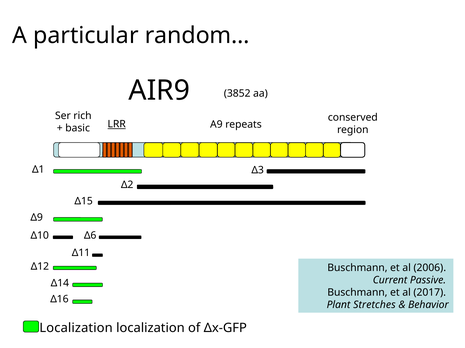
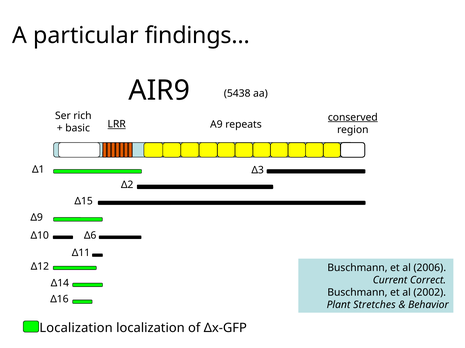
random…: random… -> findings…
3852: 3852 -> 5438
conserved underline: none -> present
Passive: Passive -> Correct
2017: 2017 -> 2002
